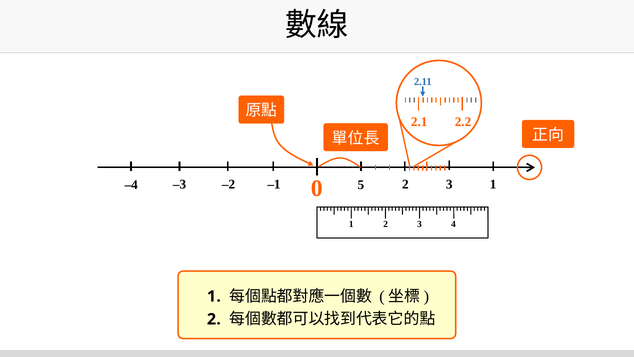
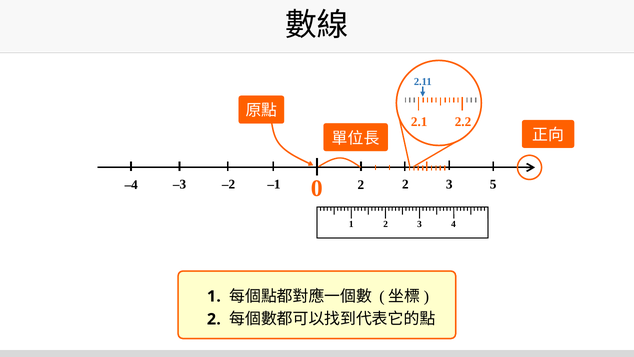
0 5: 5 -> 2
3 1: 1 -> 5
